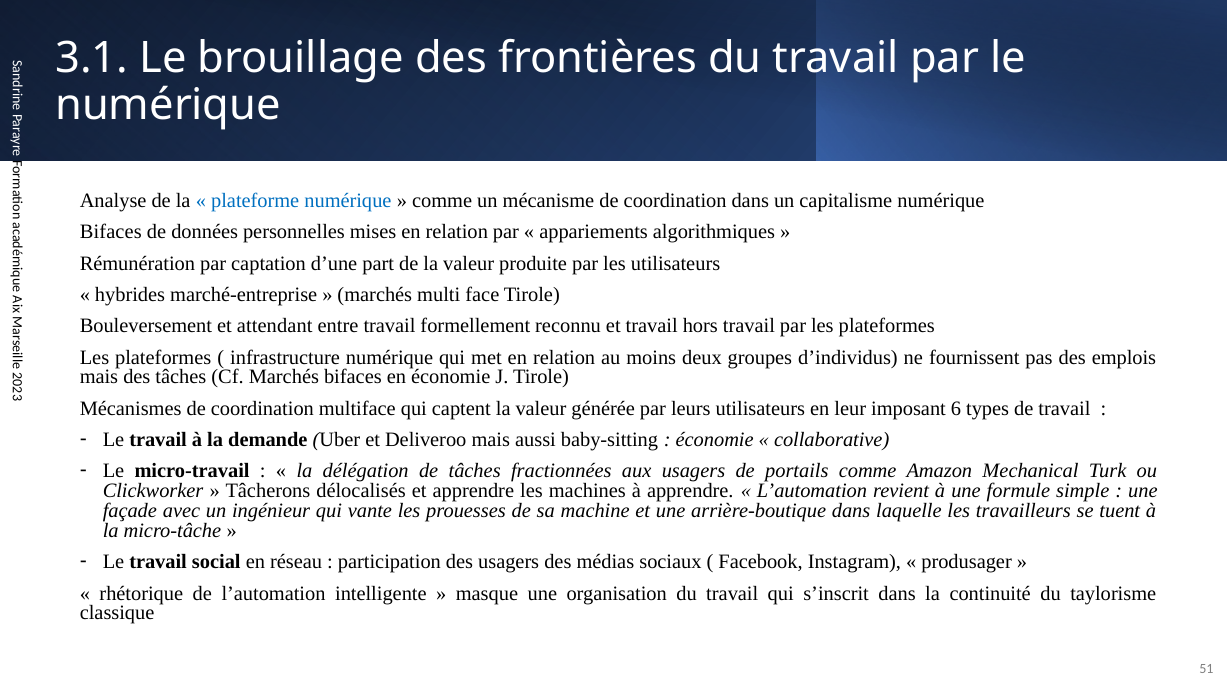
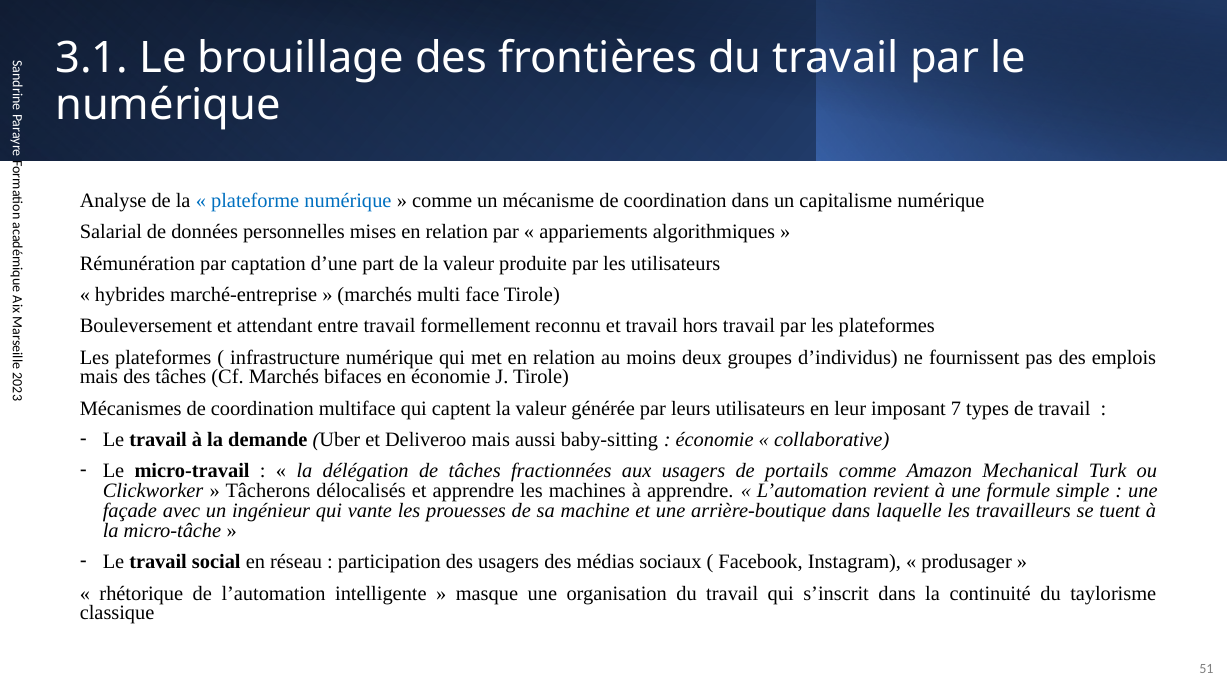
Bifaces at (111, 232): Bifaces -> Salarial
6: 6 -> 7
